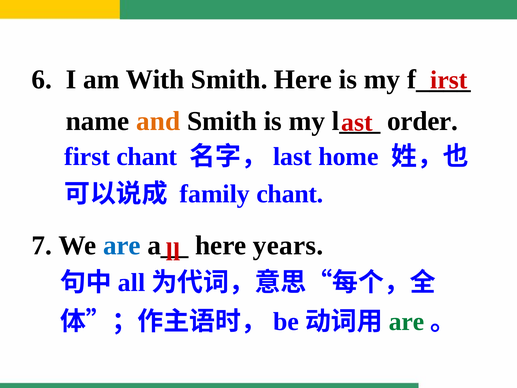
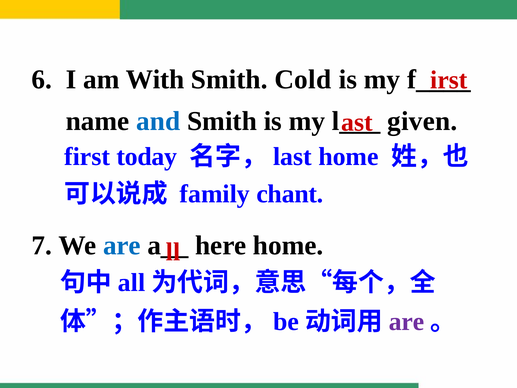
Smith Here: Here -> Cold
and colour: orange -> blue
order: order -> given
first chant: chant -> today
here years: years -> home
are at (407, 321) colour: green -> purple
